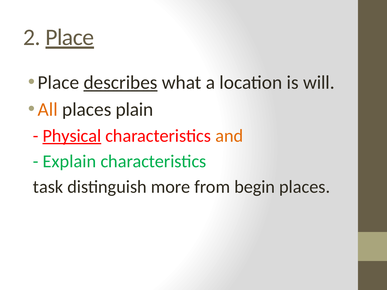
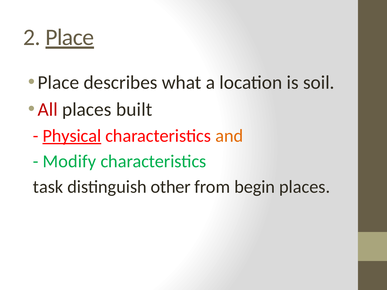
describes underline: present -> none
will: will -> soil
All colour: orange -> red
plain: plain -> built
Explain: Explain -> Modify
more: more -> other
